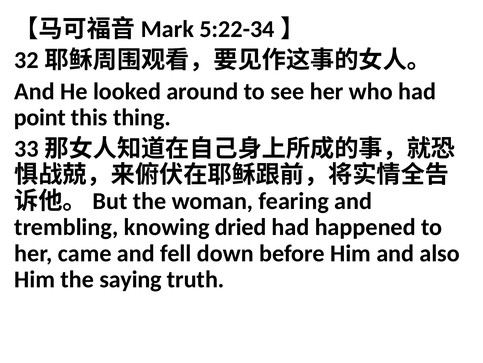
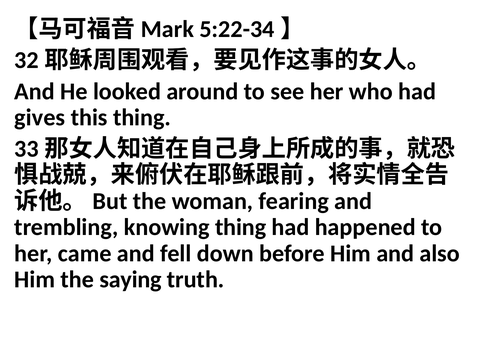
point: point -> gives
knowing dried: dried -> thing
